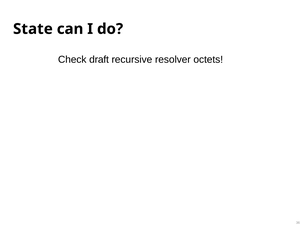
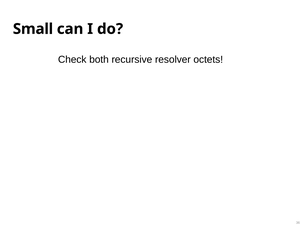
State: State -> Small
draft: draft -> both
